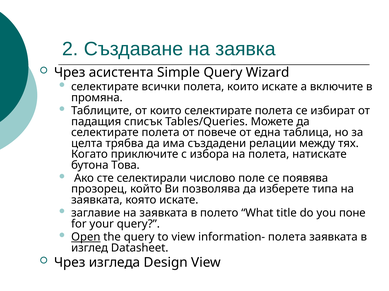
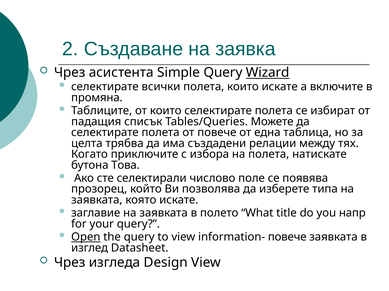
Wizard underline: none -> present
поне: поне -> напр
information- полета: полета -> повече
